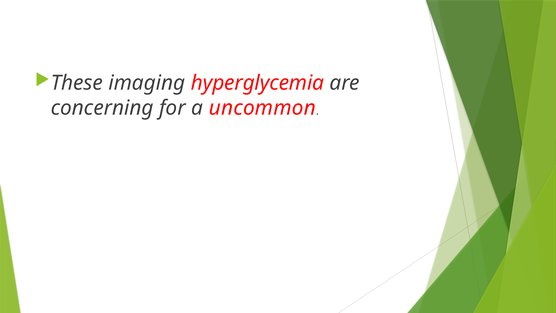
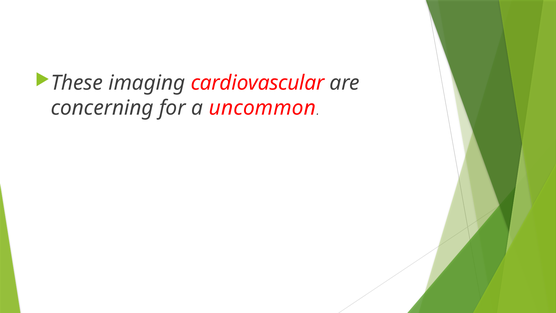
hyperglycemia: hyperglycemia -> cardiovascular
